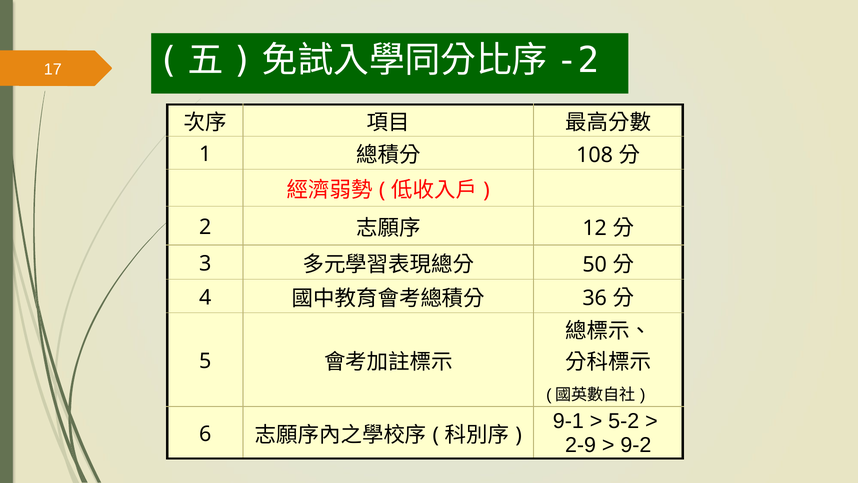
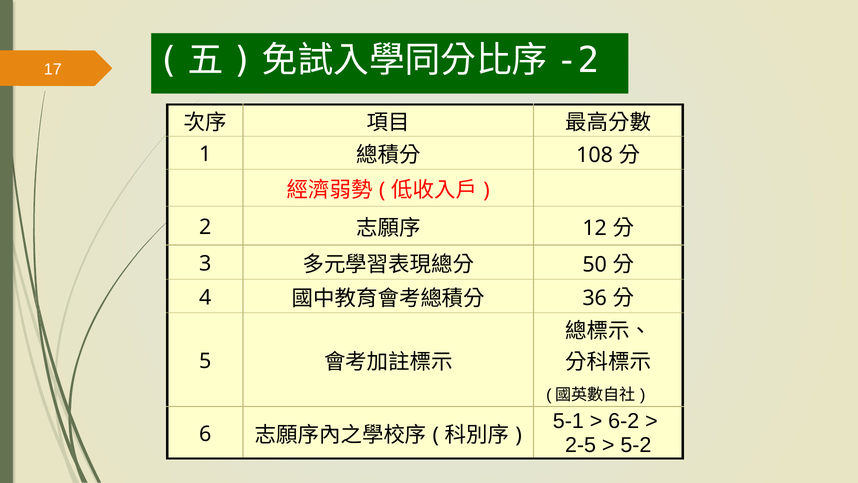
9-1: 9-1 -> 5-1
5-2: 5-2 -> 6-2
2-9: 2-9 -> 2-5
9-2: 9-2 -> 5-2
